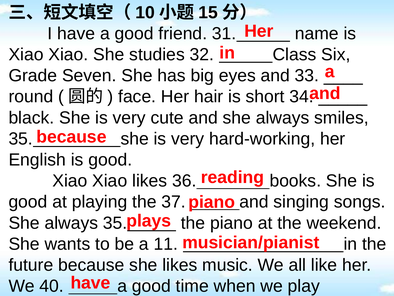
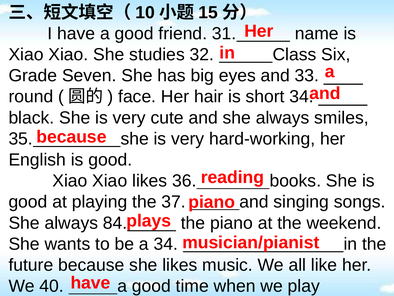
always 35: 35 -> 84
a 11: 11 -> 34
